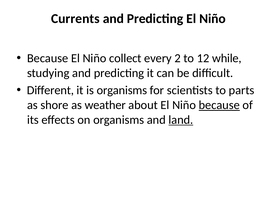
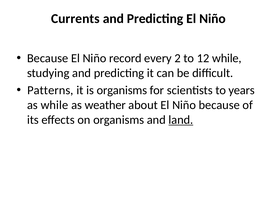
collect: collect -> record
Different: Different -> Patterns
parts: parts -> years
as shore: shore -> while
because at (219, 105) underline: present -> none
